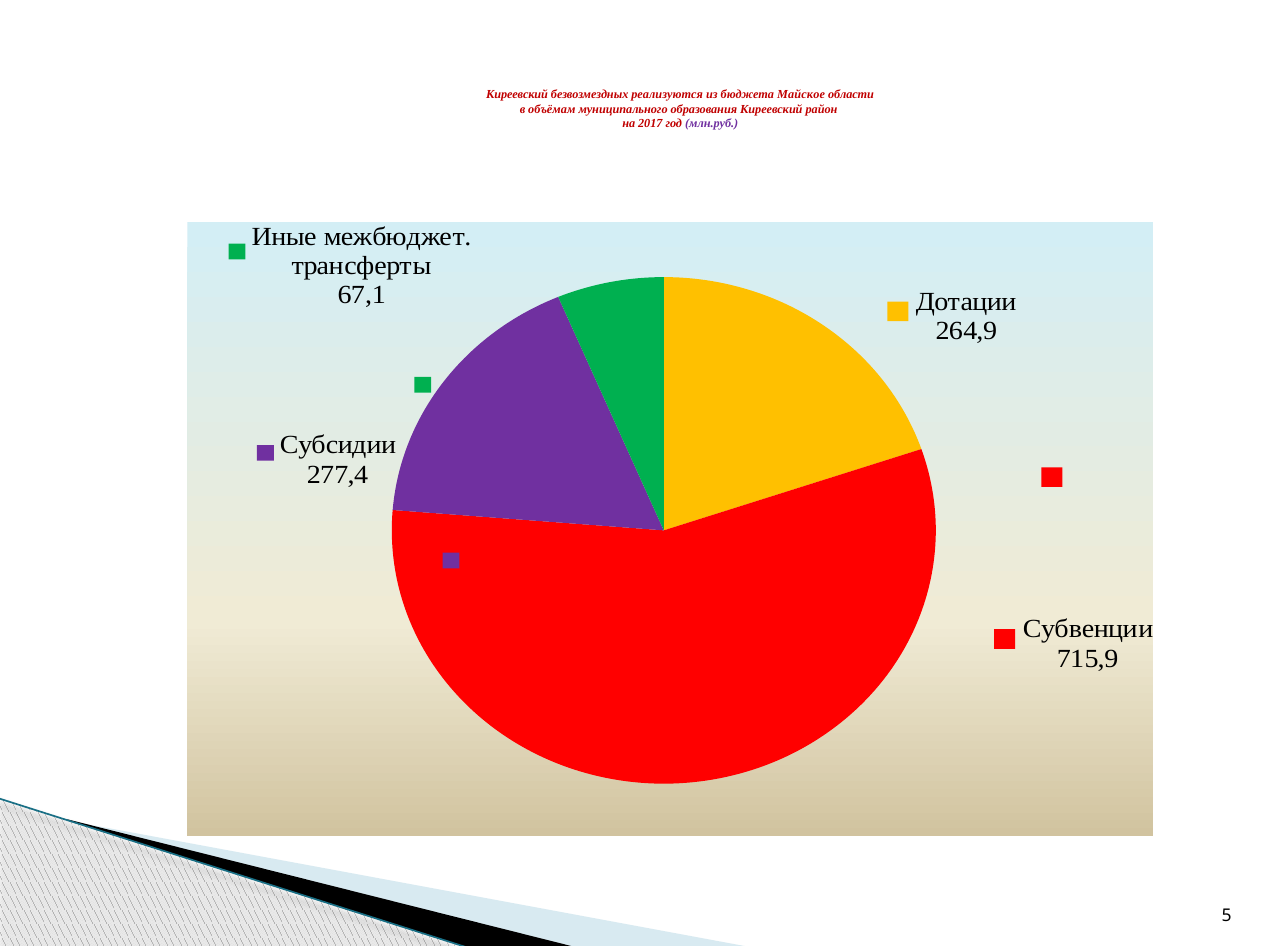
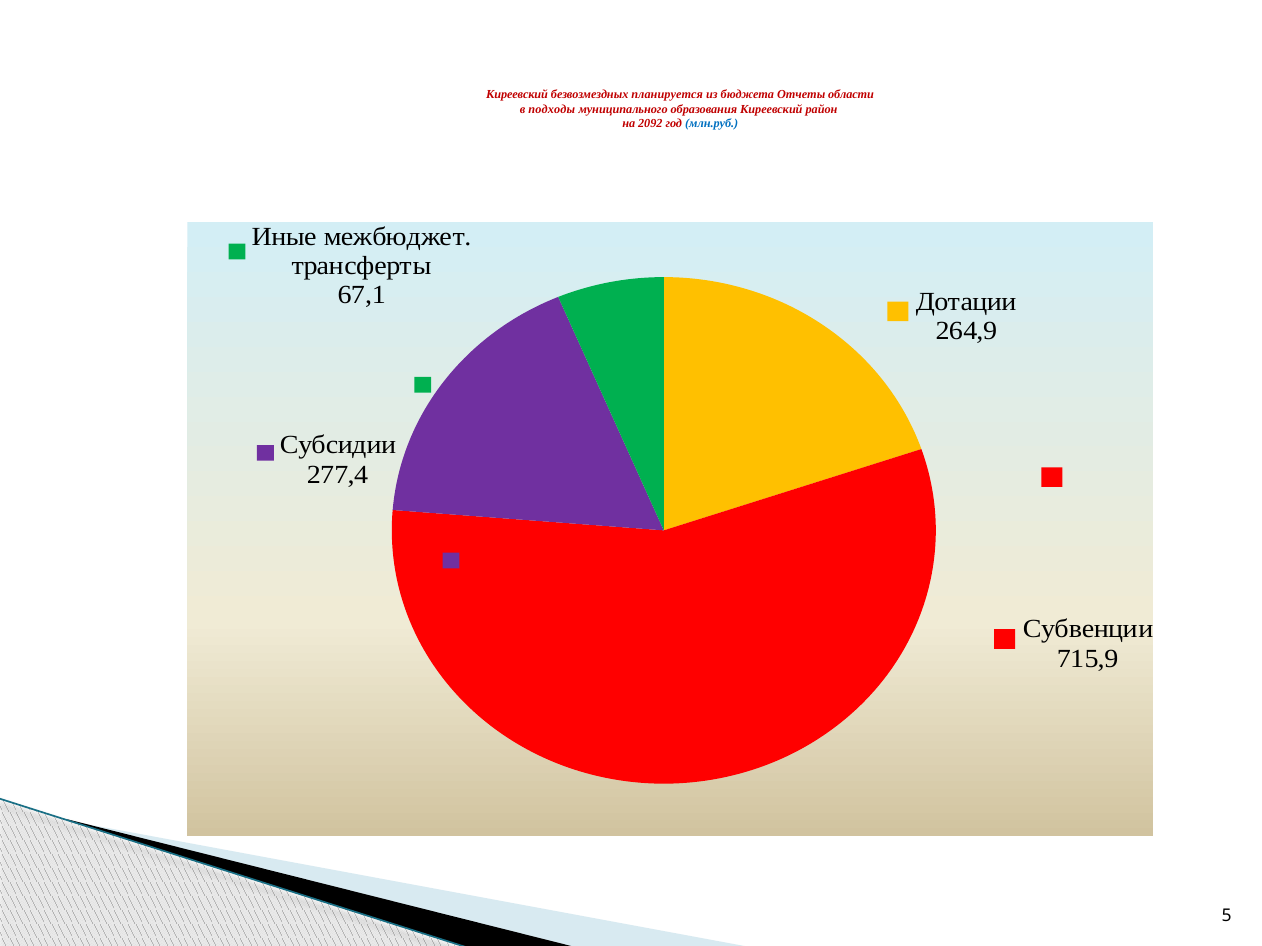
реализуются: реализуются -> планируется
Майское: Майское -> Отчеты
объёмам: объёмам -> подходы
2017: 2017 -> 2092
млн.руб colour: purple -> blue
